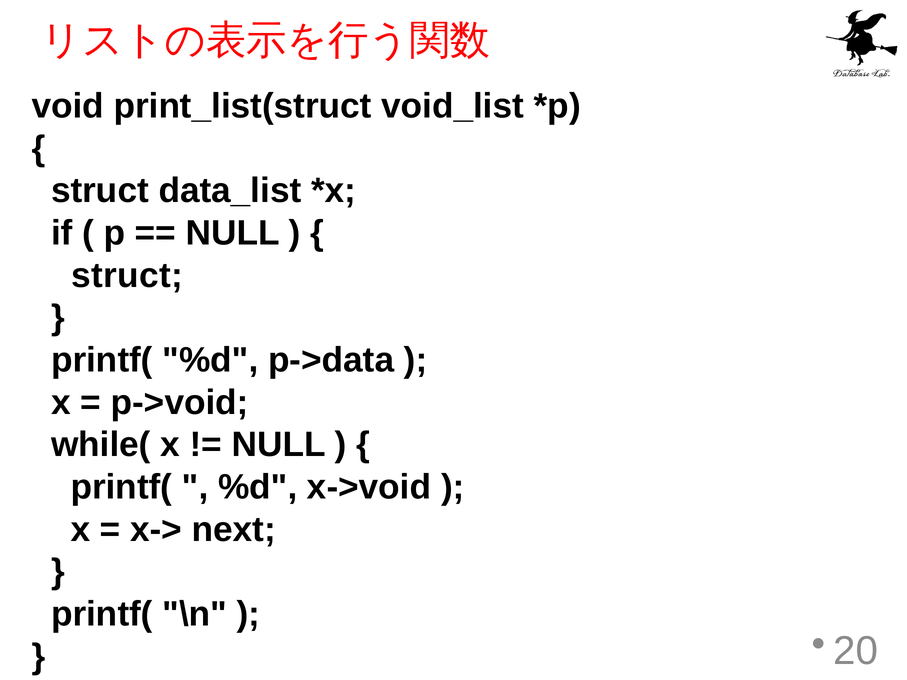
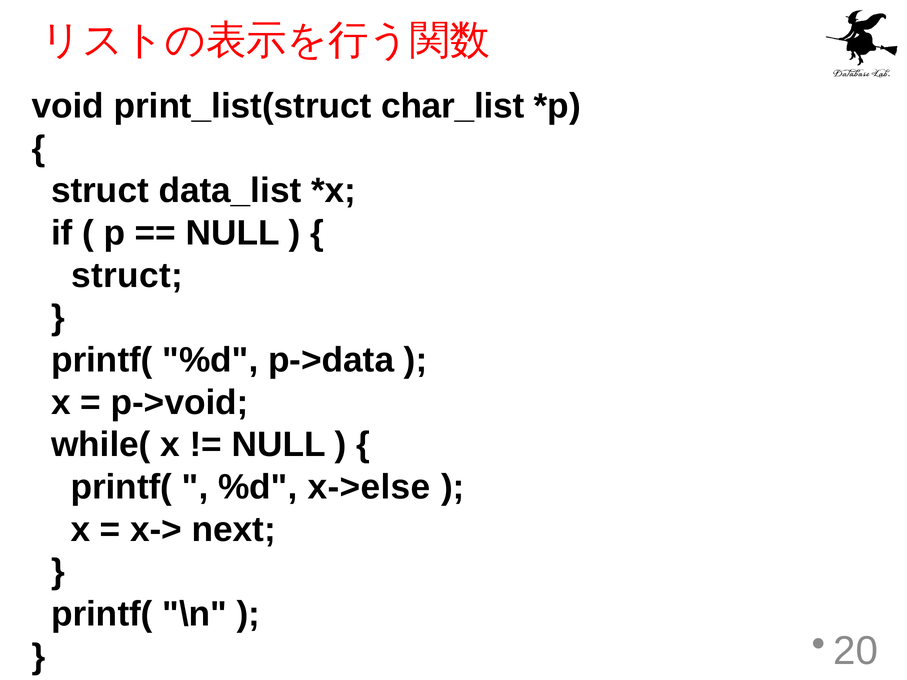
void_list: void_list -> char_list
x->void: x->void -> x->else
